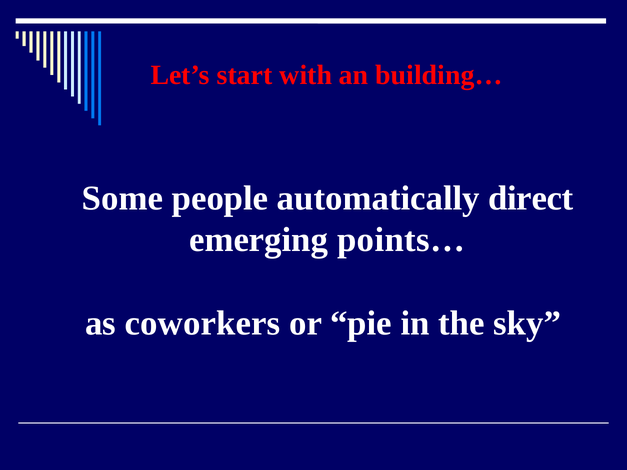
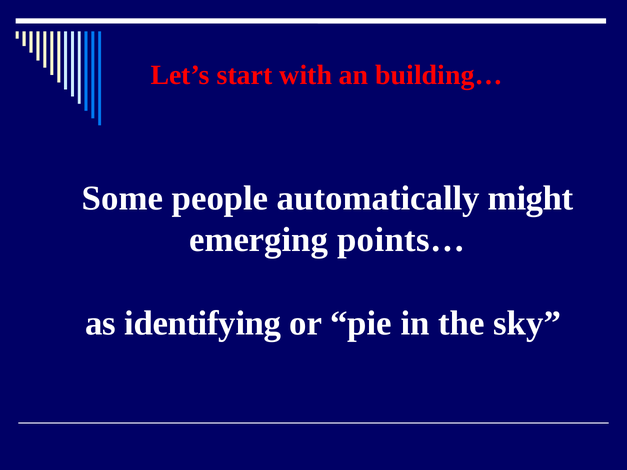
direct: direct -> might
coworkers: coworkers -> identifying
